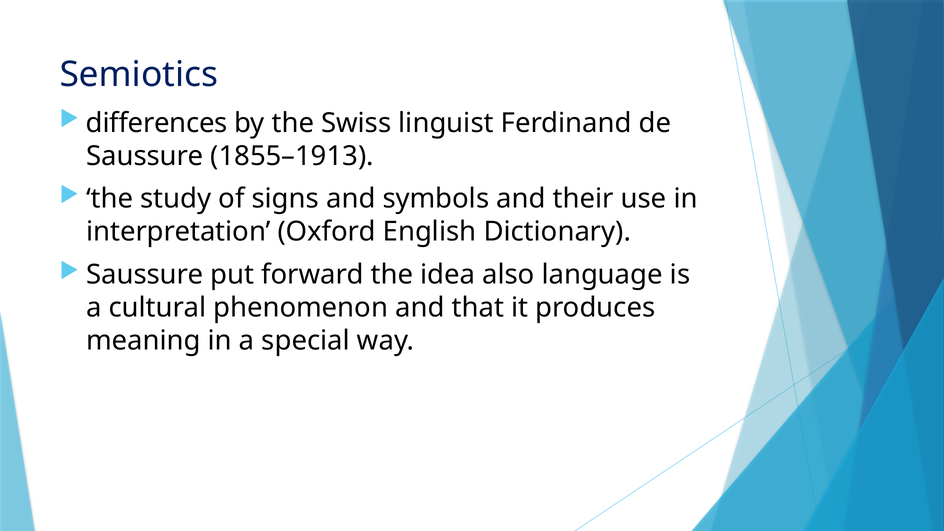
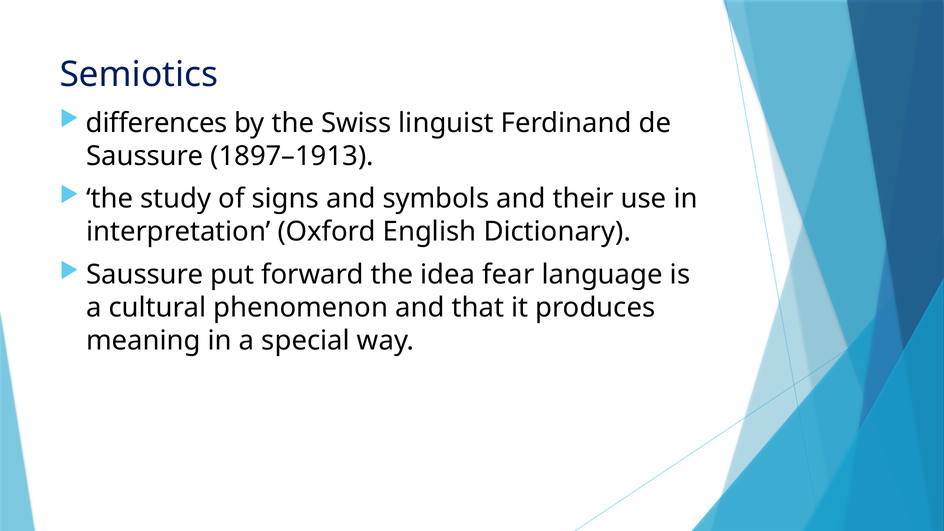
1855–1913: 1855–1913 -> 1897–1913
also: also -> fear
